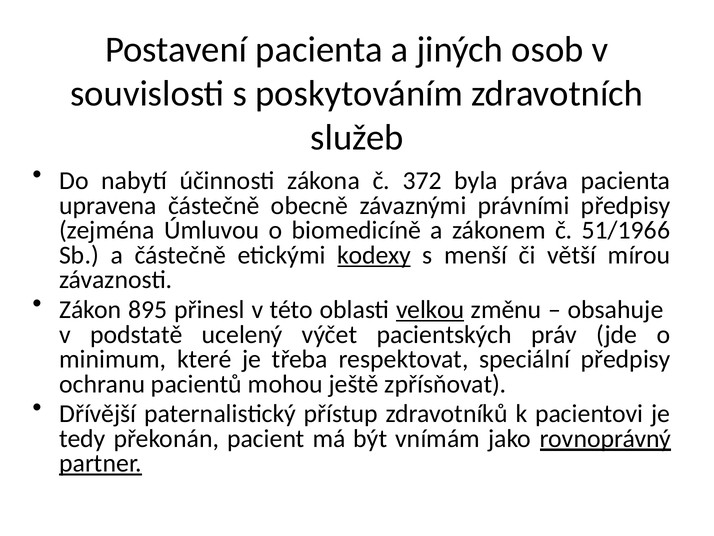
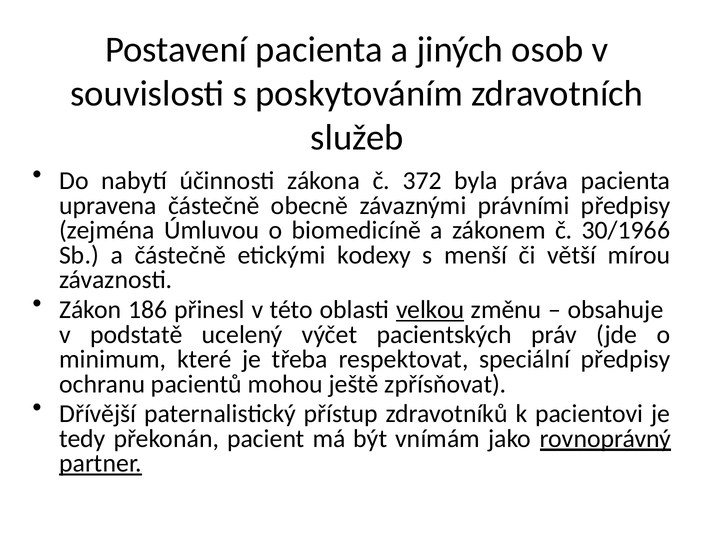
51/1966: 51/1966 -> 30/1966
kodexy underline: present -> none
895: 895 -> 186
